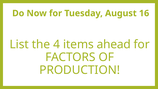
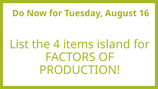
ahead: ahead -> island
